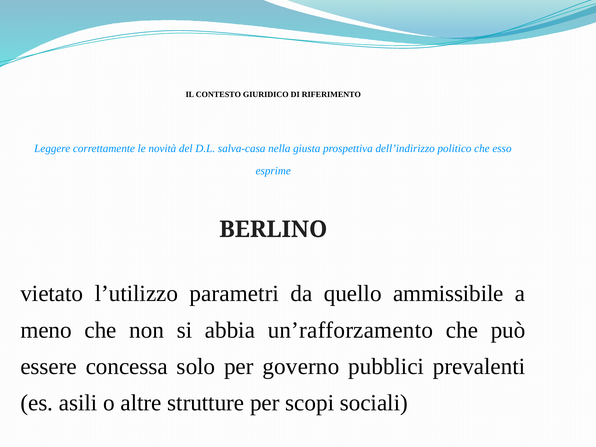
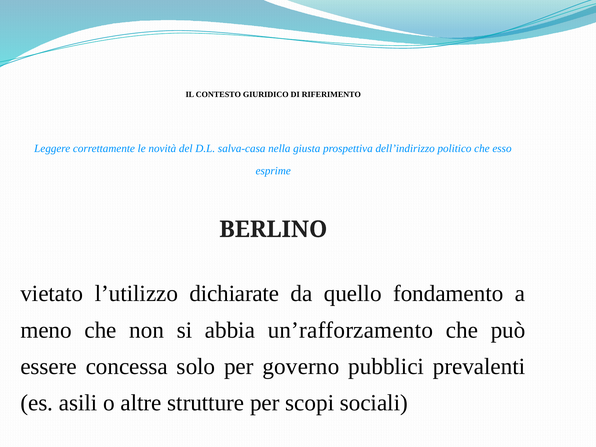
parametri: parametri -> dichiarate
ammissibile: ammissibile -> fondamento
